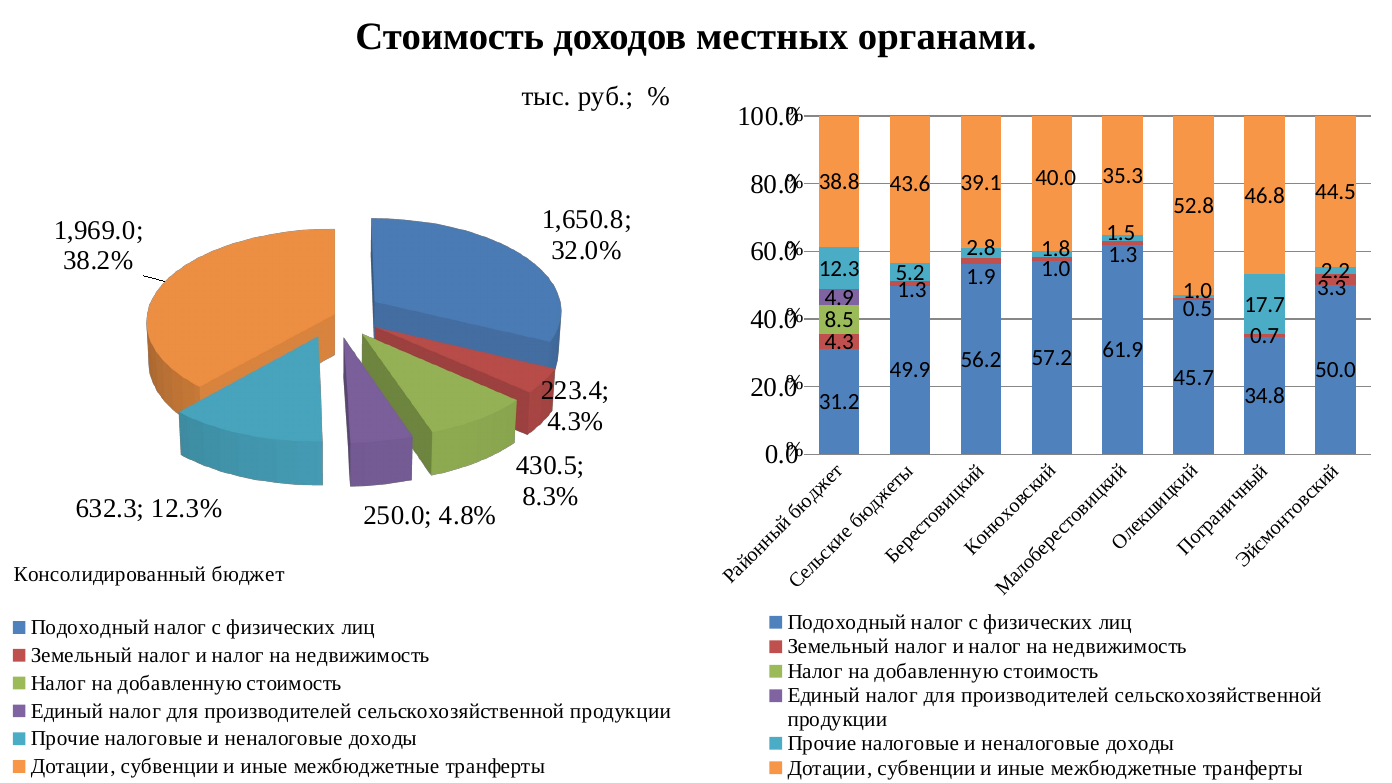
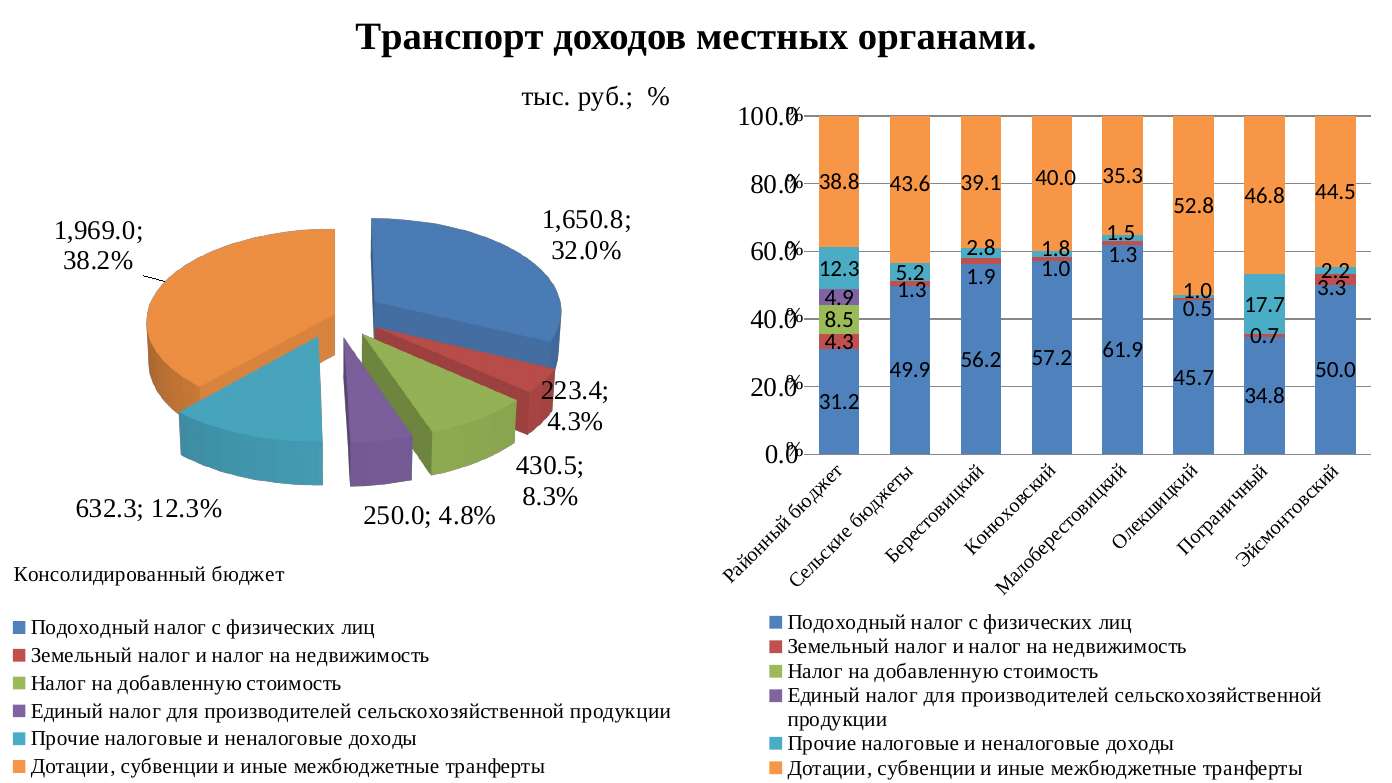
Стоимость at (450, 37): Стоимость -> Транспорт
